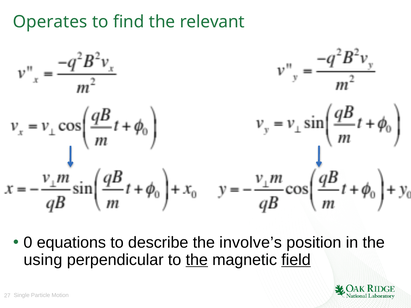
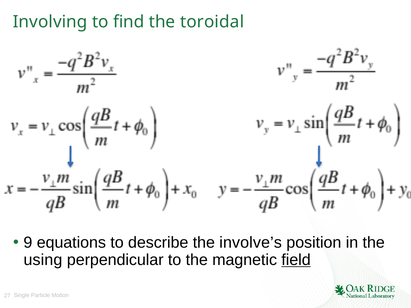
Operates: Operates -> Involving
relevant: relevant -> toroidal
0: 0 -> 9
the at (197, 260) underline: present -> none
